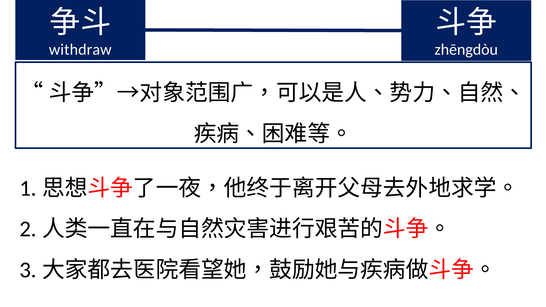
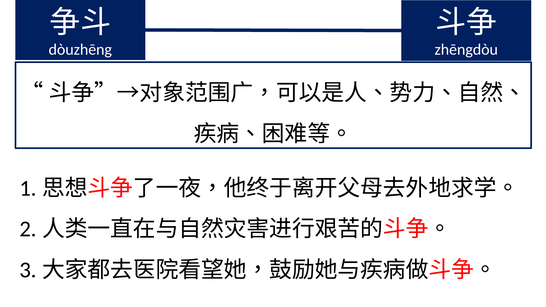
withdraw: withdraw -> dòuzhēng
